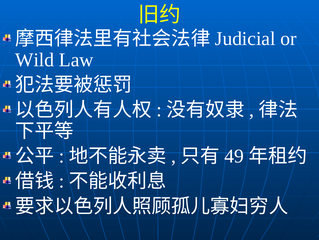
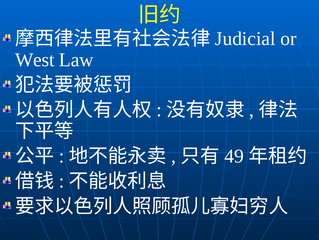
Wild: Wild -> West
